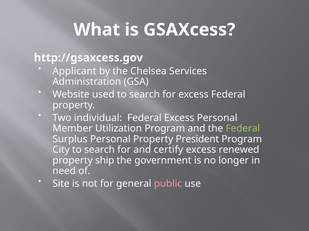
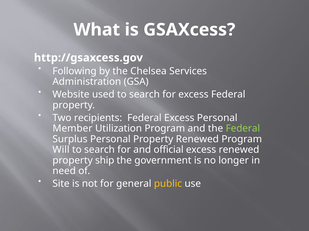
Applicant: Applicant -> Following
individual: individual -> recipients
Property President: President -> Renewed
City: City -> Will
certify: certify -> official
public colour: pink -> yellow
